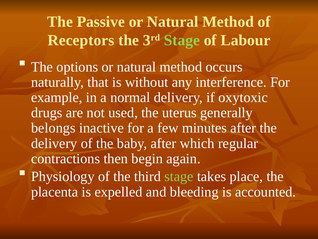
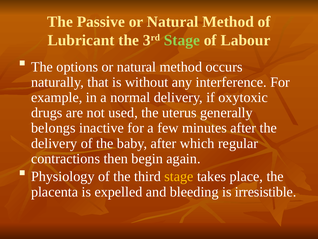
Receptors: Receptors -> Lubricant
stage at (179, 176) colour: light green -> yellow
accounted: accounted -> irresistible
